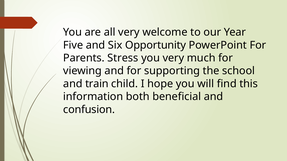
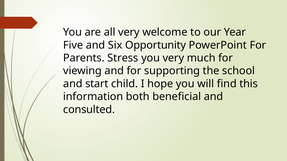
train: train -> start
confusion: confusion -> consulted
